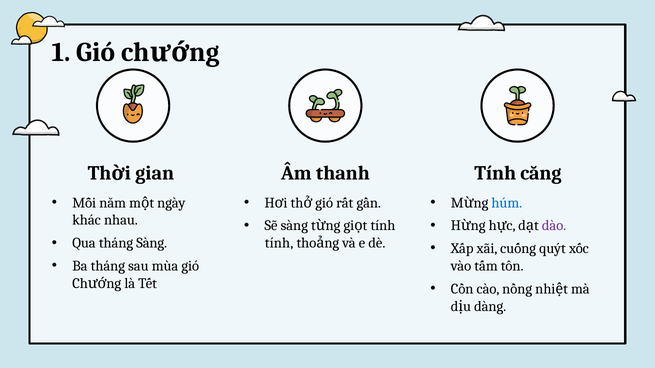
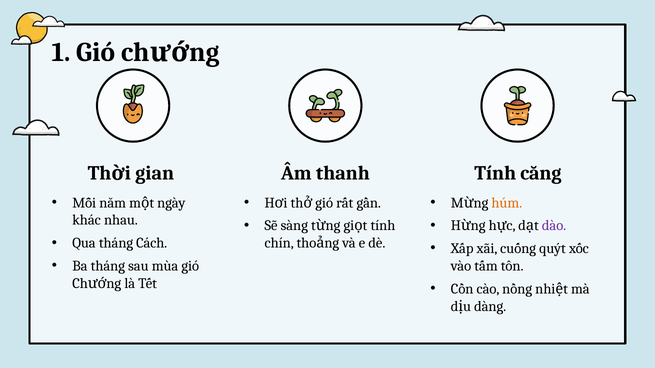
húm colour: blue -> orange
tháng Sàng: Sàng -> Cách
tính at (279, 243): tính -> chín
